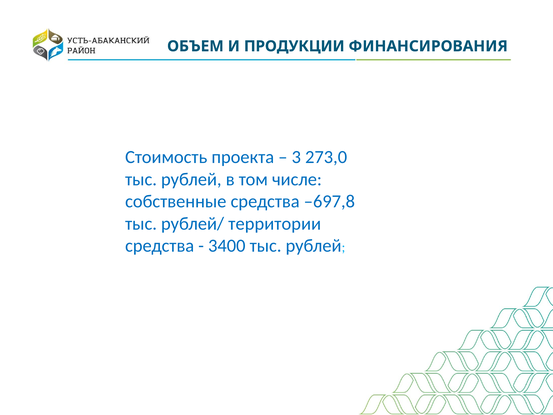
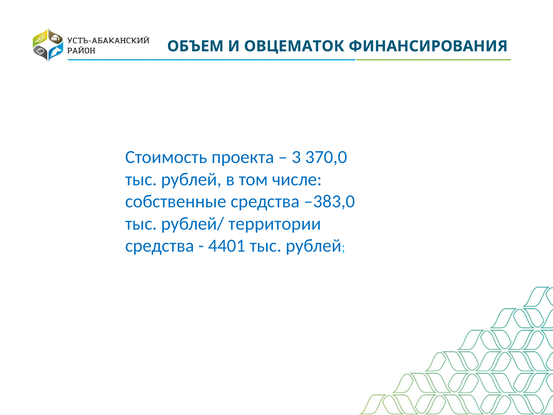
ПРОДУКЦИИ: ПРОДУКЦИИ -> ОВЦЕМАТОК
273,0: 273,0 -> 370,0
–697,8: –697,8 -> –383,0
3400: 3400 -> 4401
